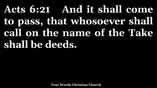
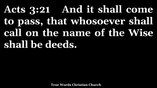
6:21: 6:21 -> 3:21
Take: Take -> Wise
